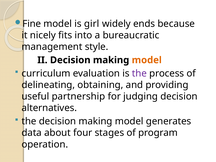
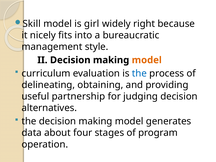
Fine: Fine -> Skill
ends: ends -> right
the at (139, 73) colour: purple -> blue
